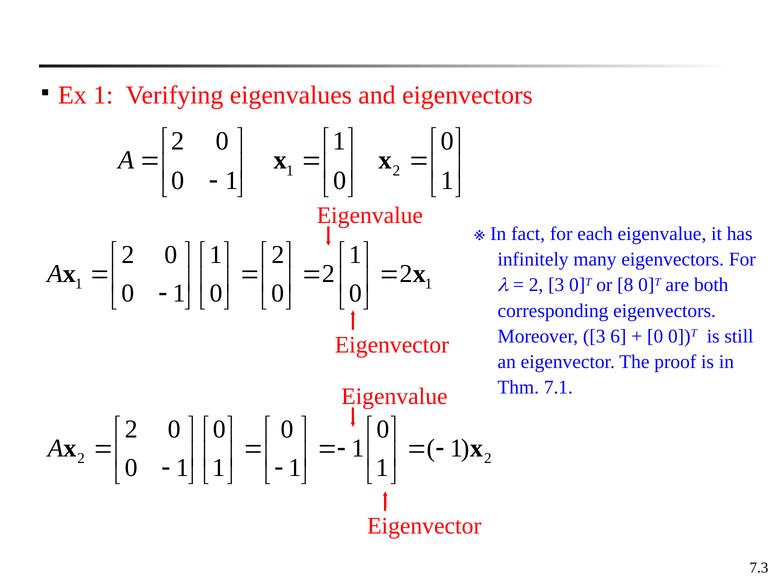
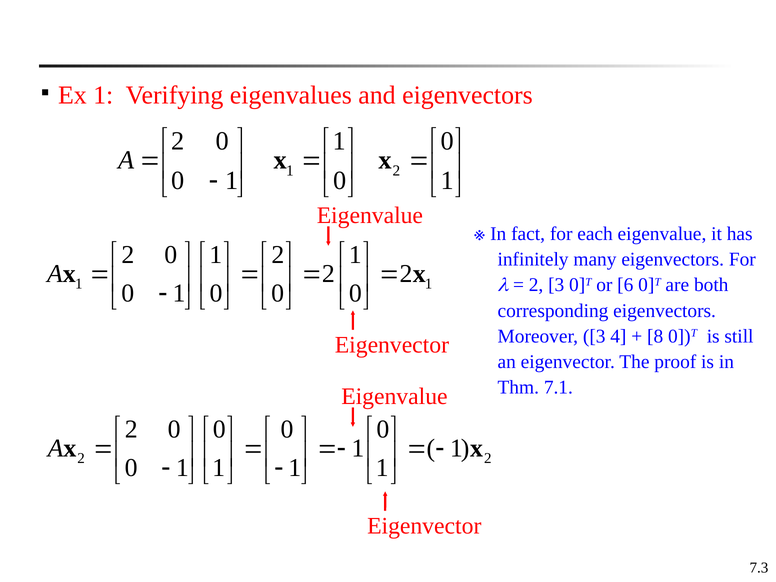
8: 8 -> 6
6: 6 -> 4
0 at (655, 336): 0 -> 8
